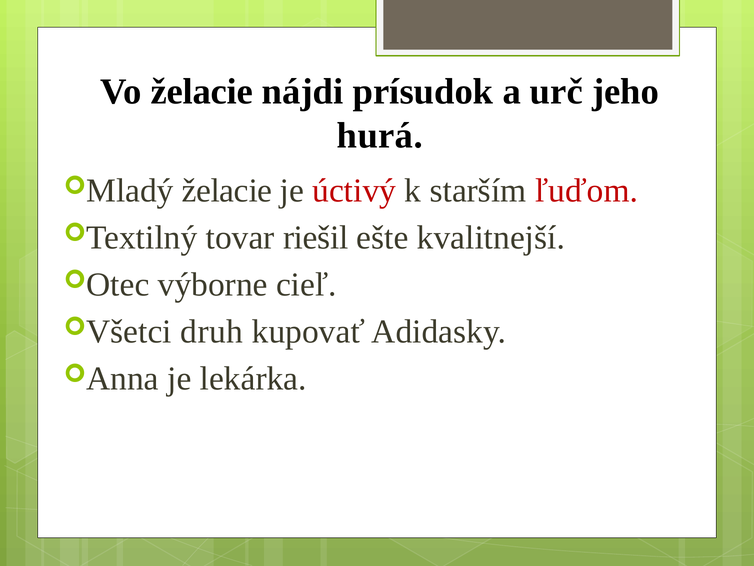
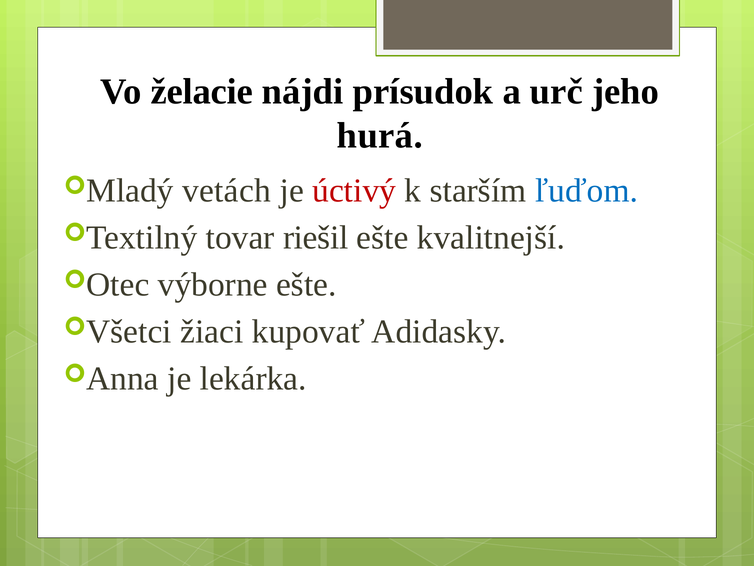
želacie at (227, 190): želacie -> vetách
ľuďom colour: red -> blue
výborne cieľ: cieľ -> ešte
druh: druh -> žiaci
